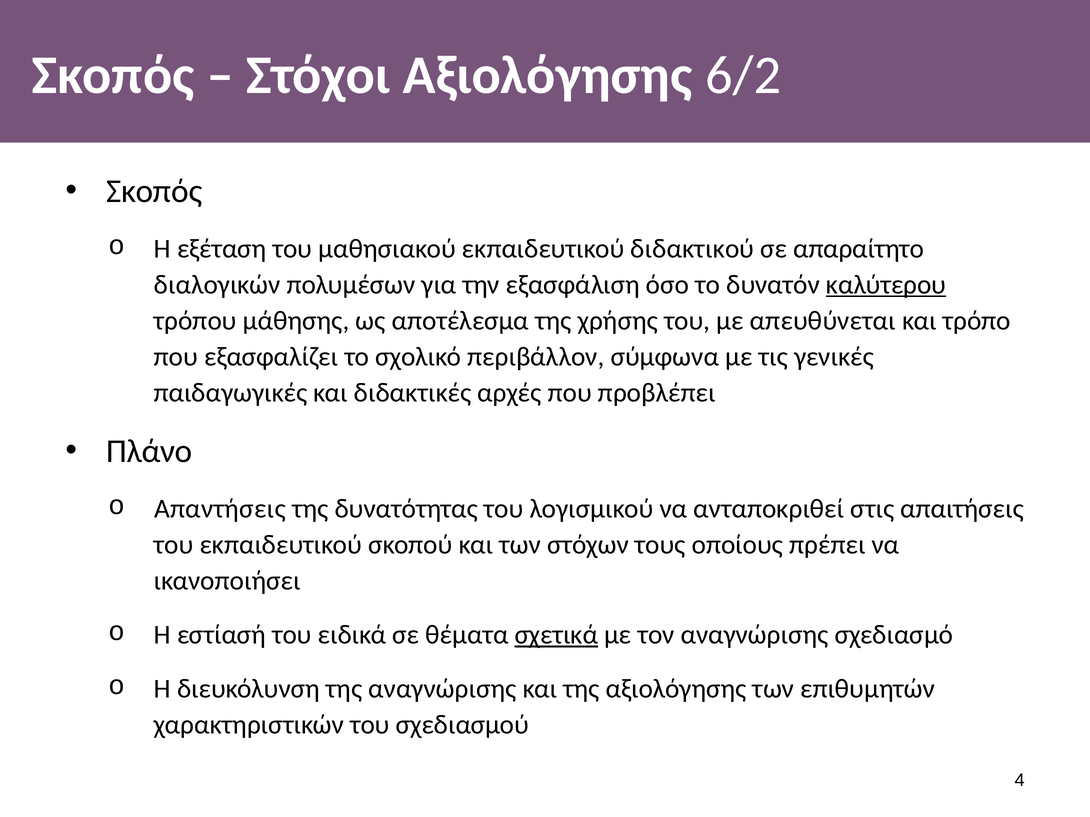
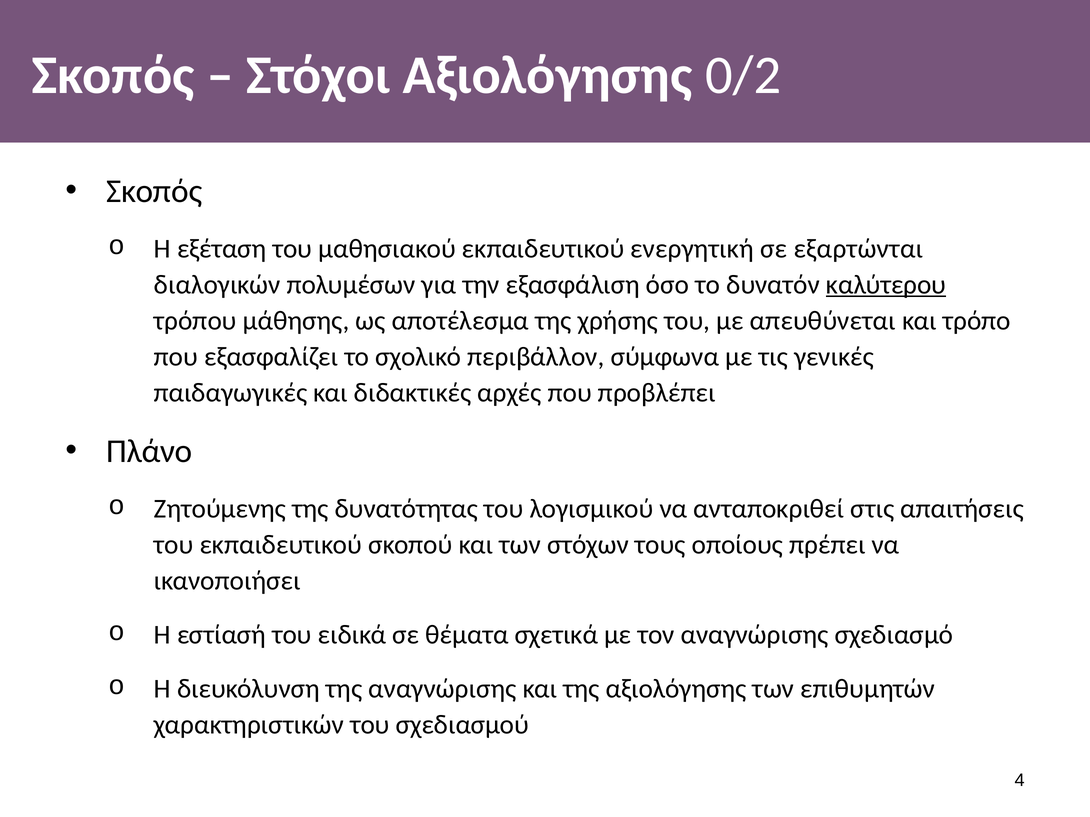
6/2: 6/2 -> 0/2
διδακτικού: διδακτικού -> ενεργητική
απαραίτητο: απαραίτητο -> εξαρτώνται
Απαντήσεις: Απαντήσεις -> Ζητούμενης
σχετικά underline: present -> none
